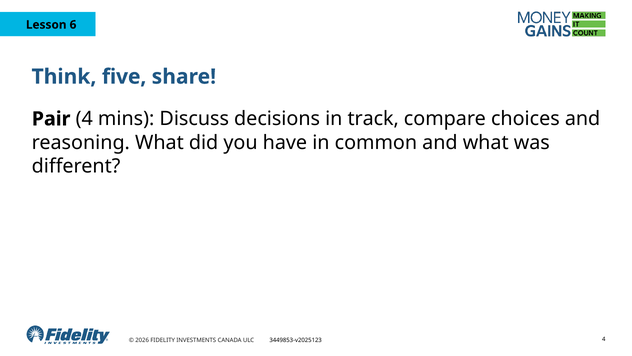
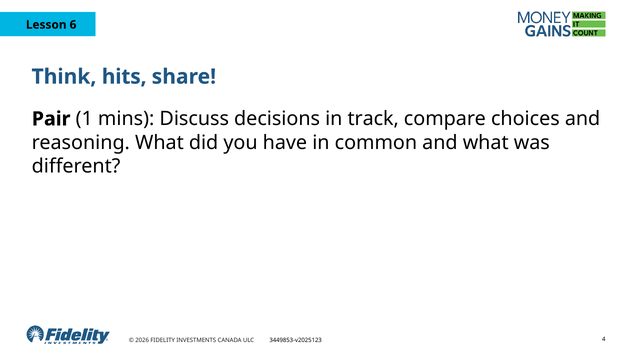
five: five -> hits
Pair 4: 4 -> 1
